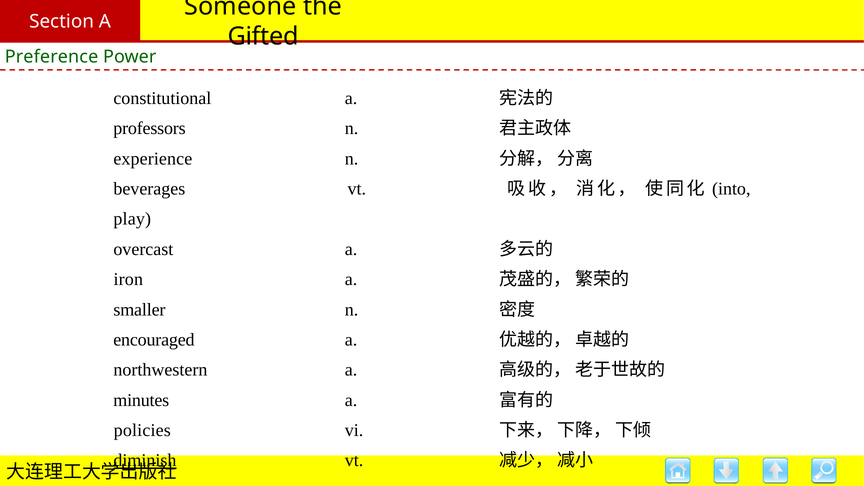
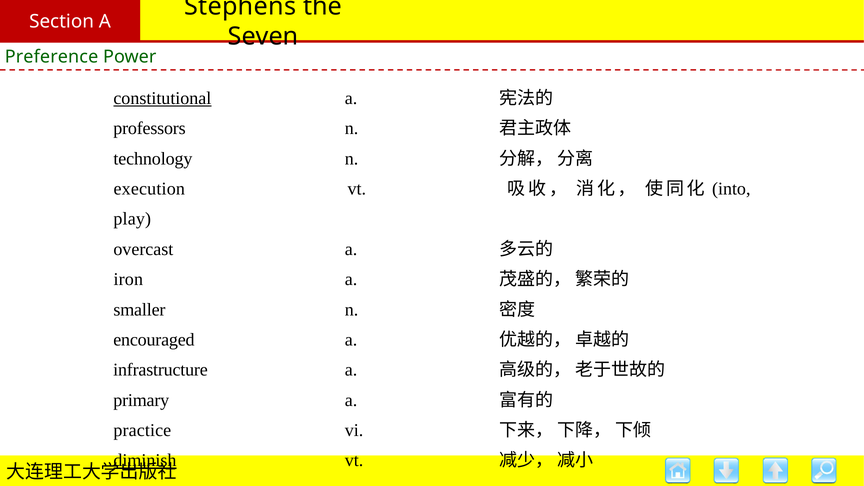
Someone: Someone -> Stephens
Gifted: Gifted -> Seven
constitutional underline: none -> present
experience: experience -> technology
beverages: beverages -> execution
northwestern: northwestern -> infrastructure
minutes: minutes -> primary
policies: policies -> practice
